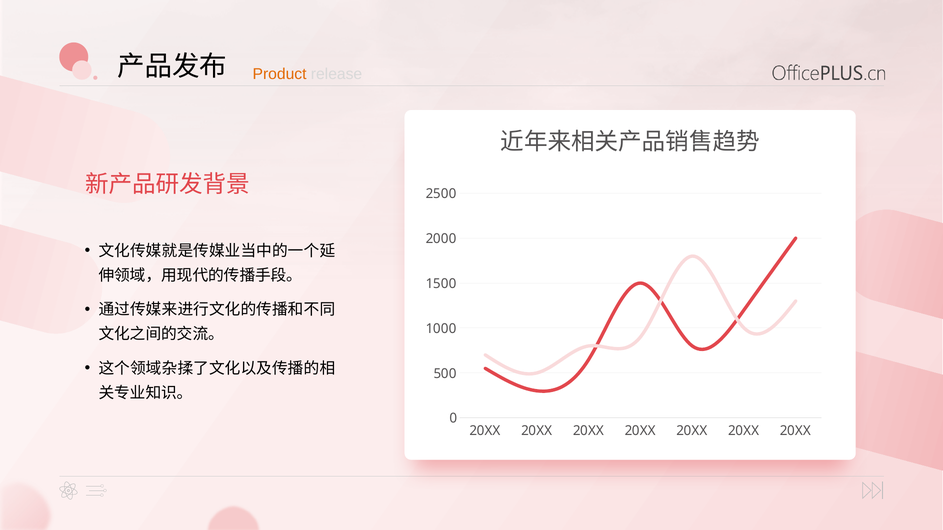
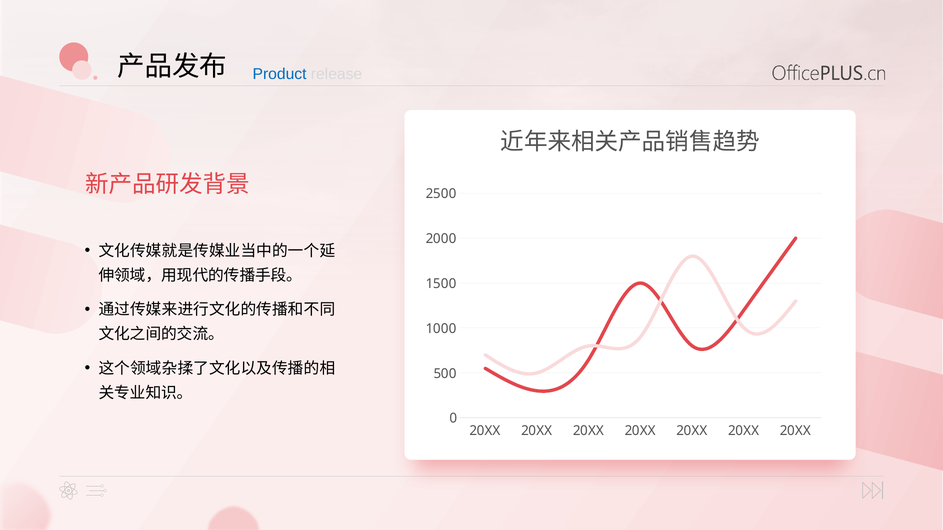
Product colour: orange -> blue
